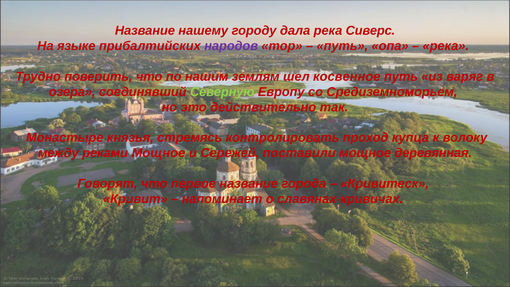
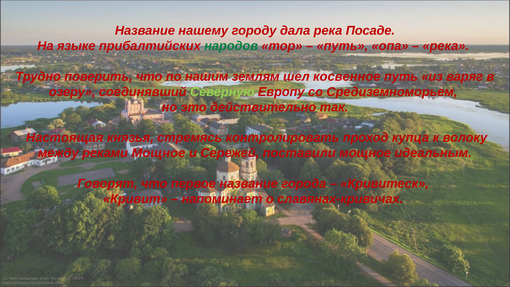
Сиверс: Сиверс -> Посаде
народов colour: purple -> green
озера: озера -> озеру
Монастыре: Монастыре -> Настоящая
деревянная: деревянная -> идеальным
